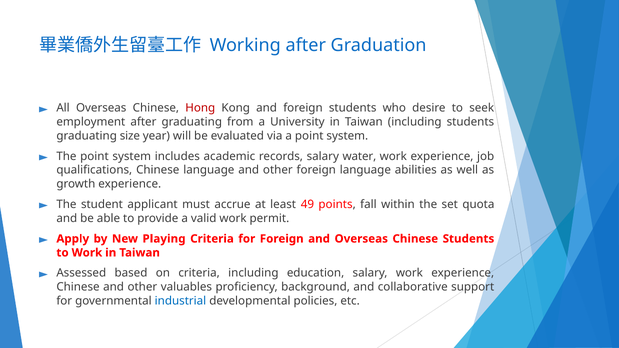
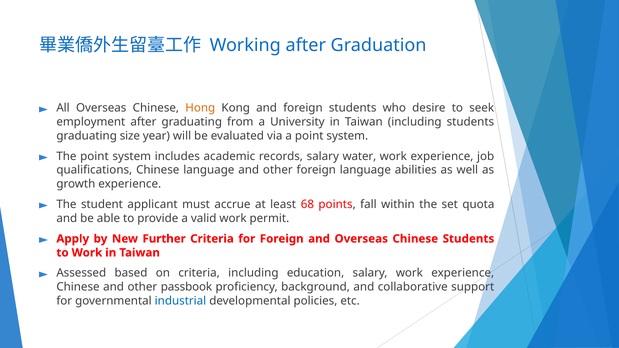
Hong colour: red -> orange
49: 49 -> 68
Playing: Playing -> Further
valuables: valuables -> passbook
